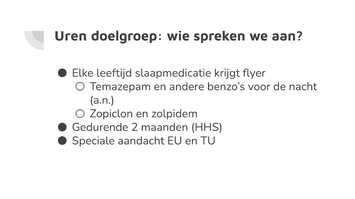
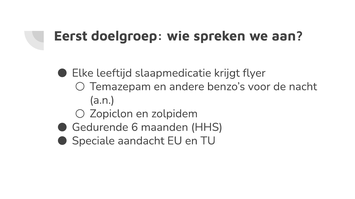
Uren: Uren -> Eerst
2: 2 -> 6
